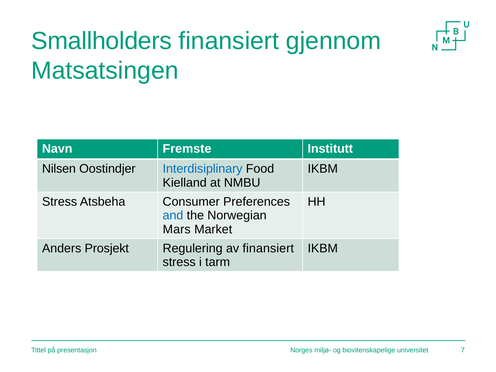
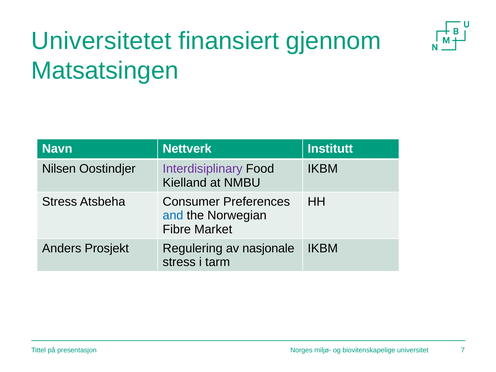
Smallholders: Smallholders -> Universitetet
Fremste: Fremste -> Nettverk
Interdisiplinary colour: blue -> purple
Mars: Mars -> Fibre
av finansiert: finansiert -> nasjonale
